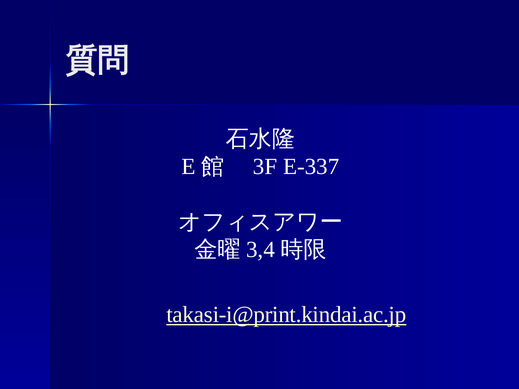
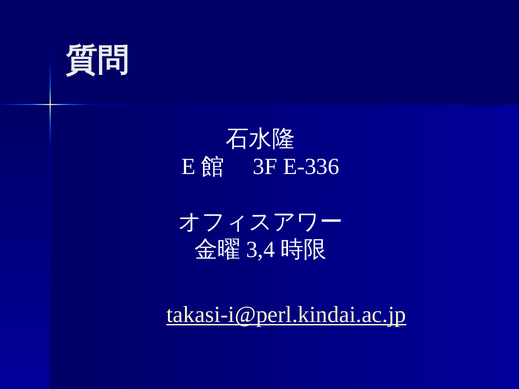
E-337: E-337 -> E-336
takasi-i@print.kindai.ac.jp: takasi-i@print.kindai.ac.jp -> takasi-i@perl.kindai.ac.jp
